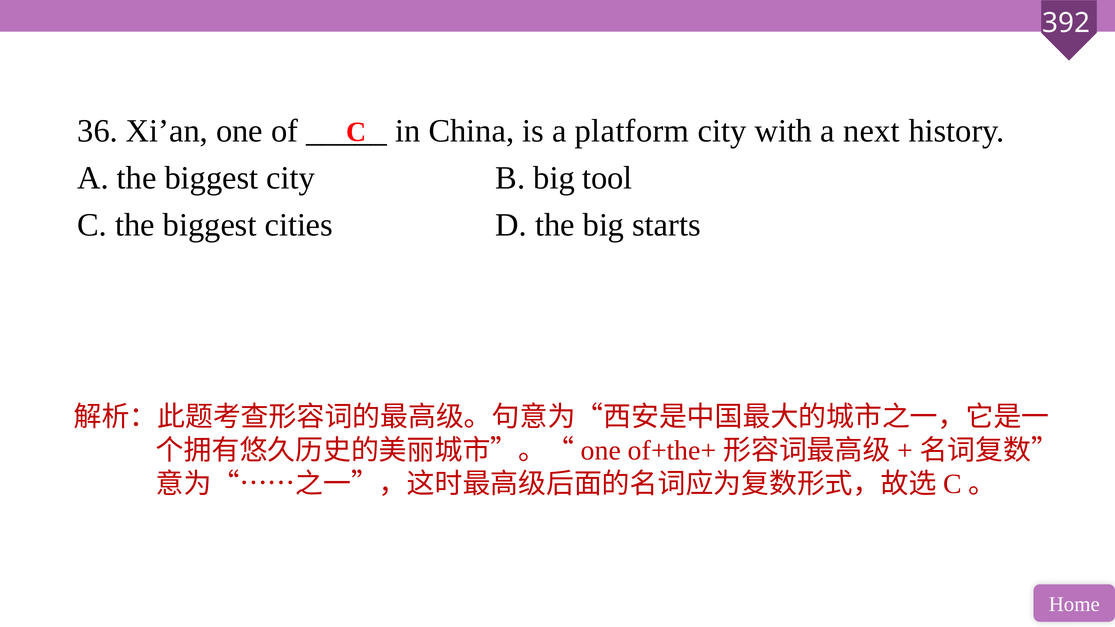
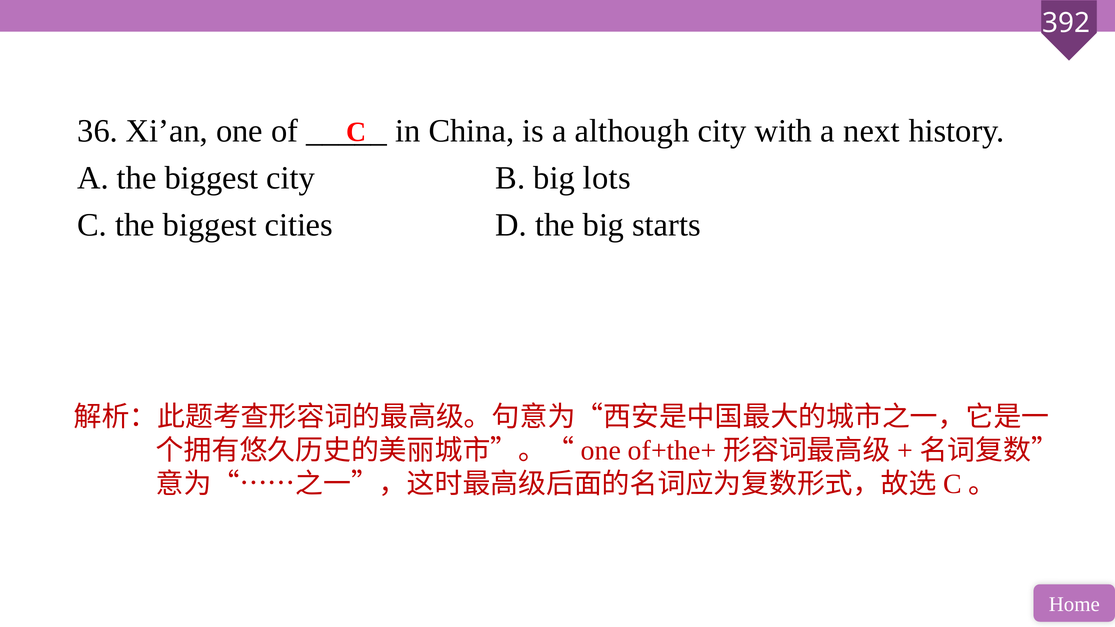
platform: platform -> although
tool: tool -> lots
